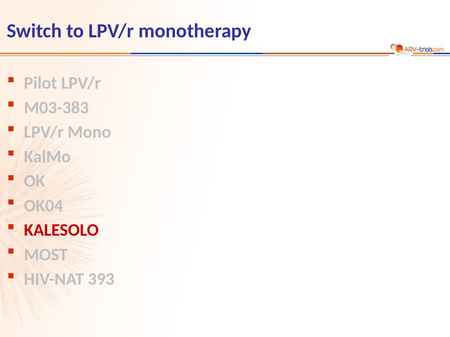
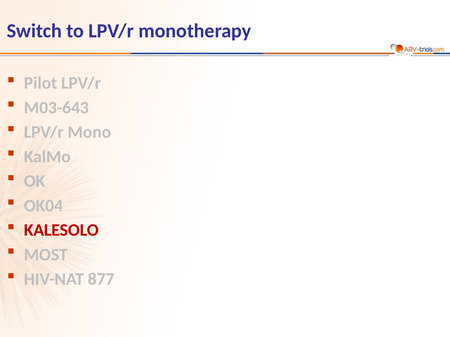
M03-383: M03-383 -> M03-643
393: 393 -> 877
